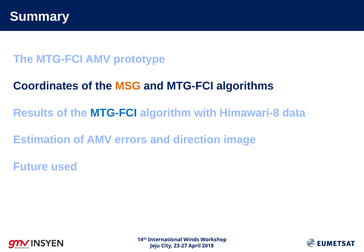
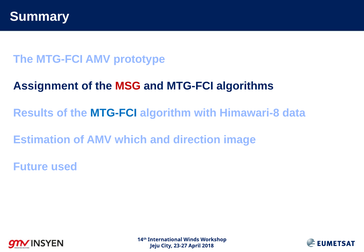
Coordinates: Coordinates -> Assignment
MSG colour: orange -> red
errors: errors -> which
